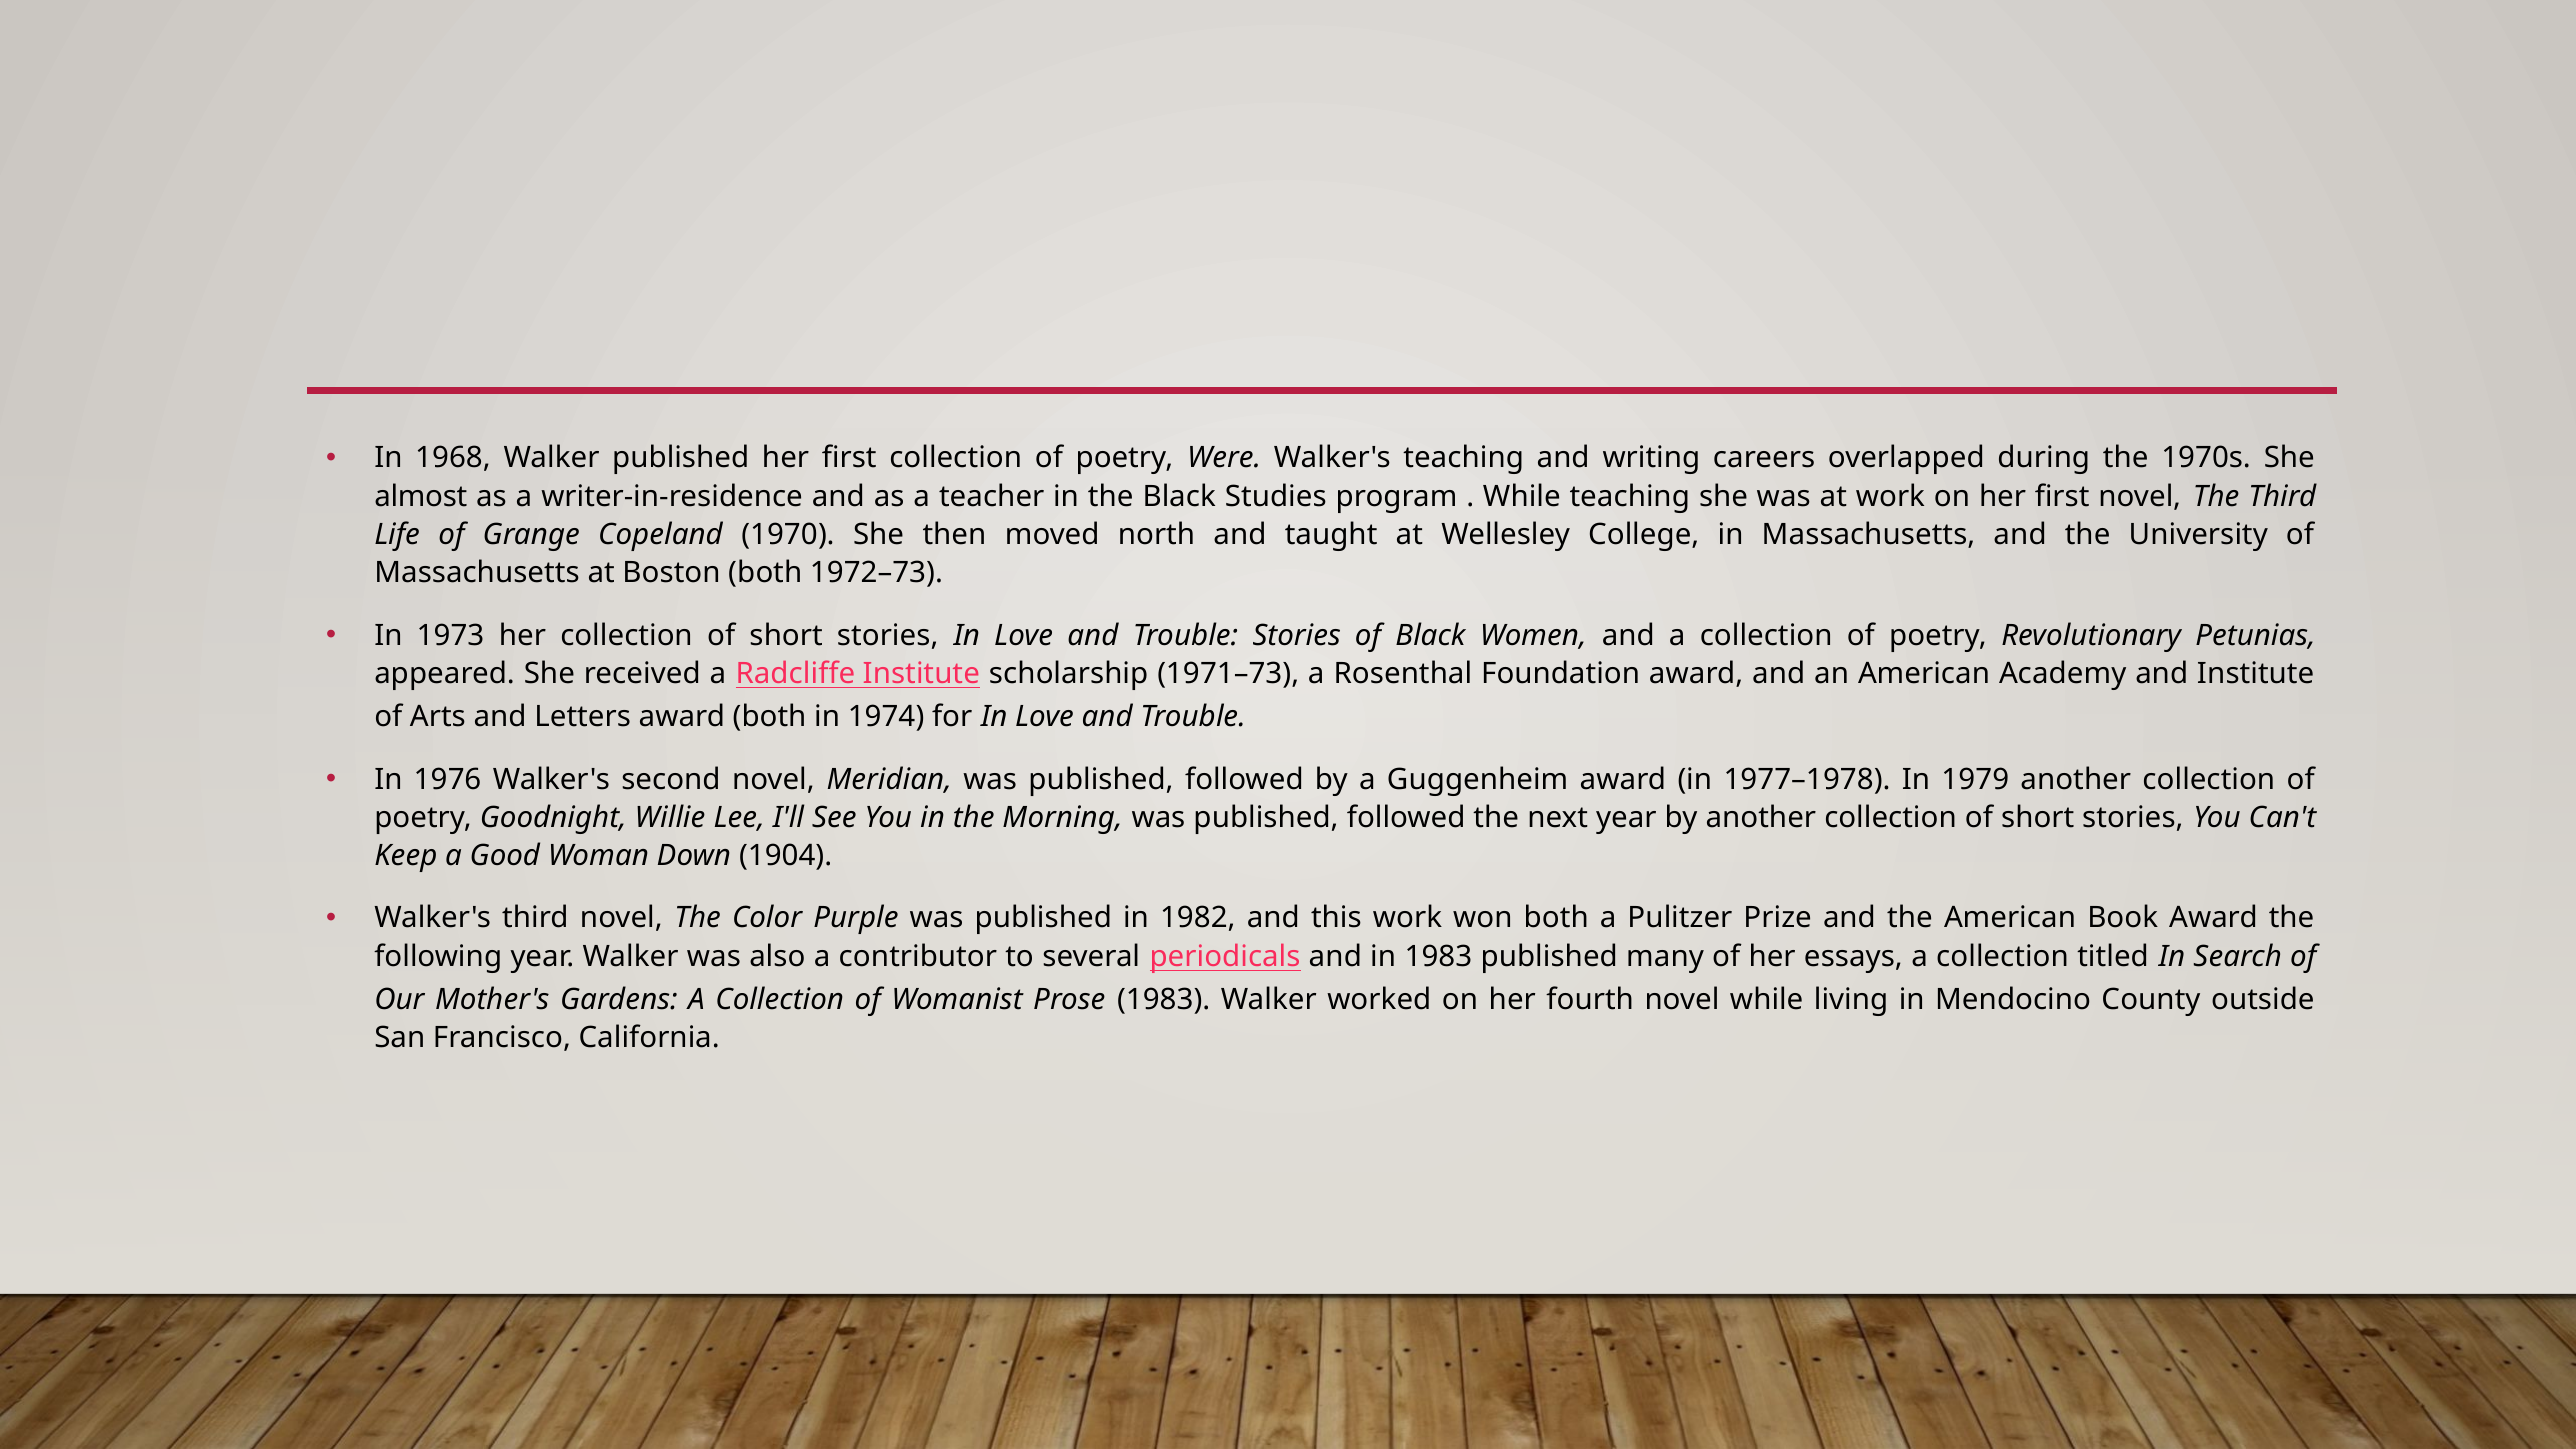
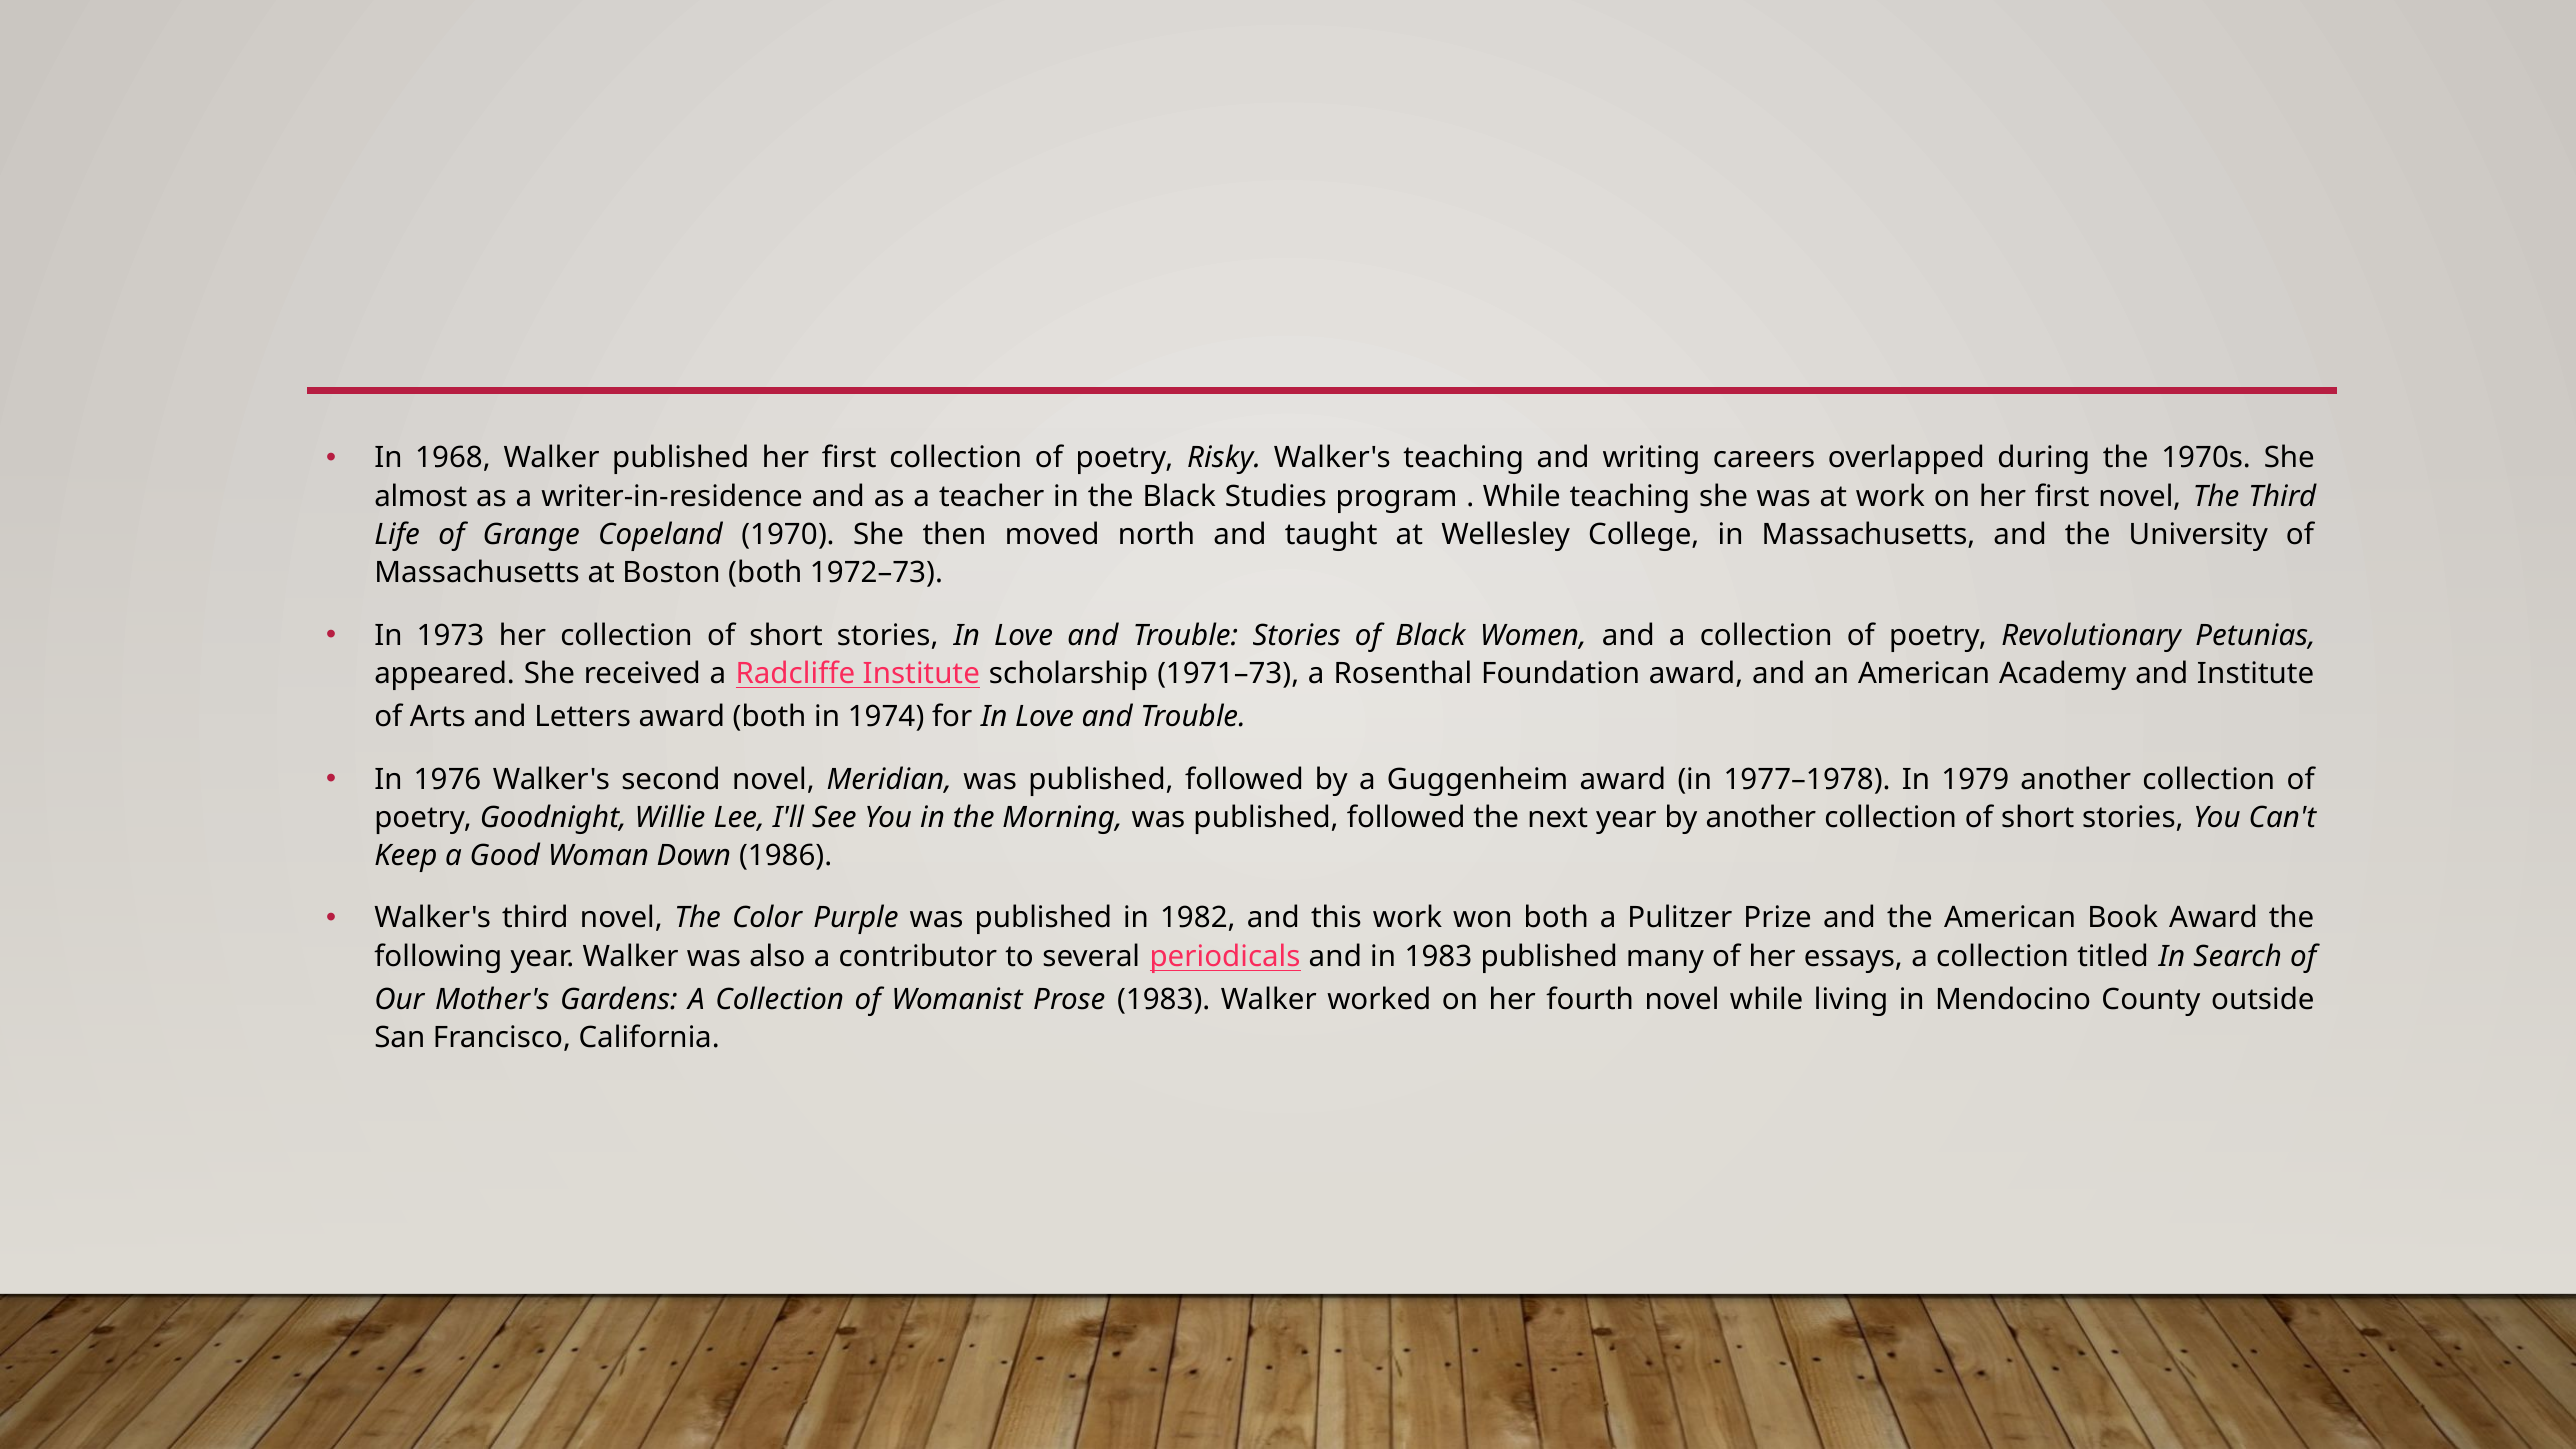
Were: Were -> Risky
1904: 1904 -> 1986
